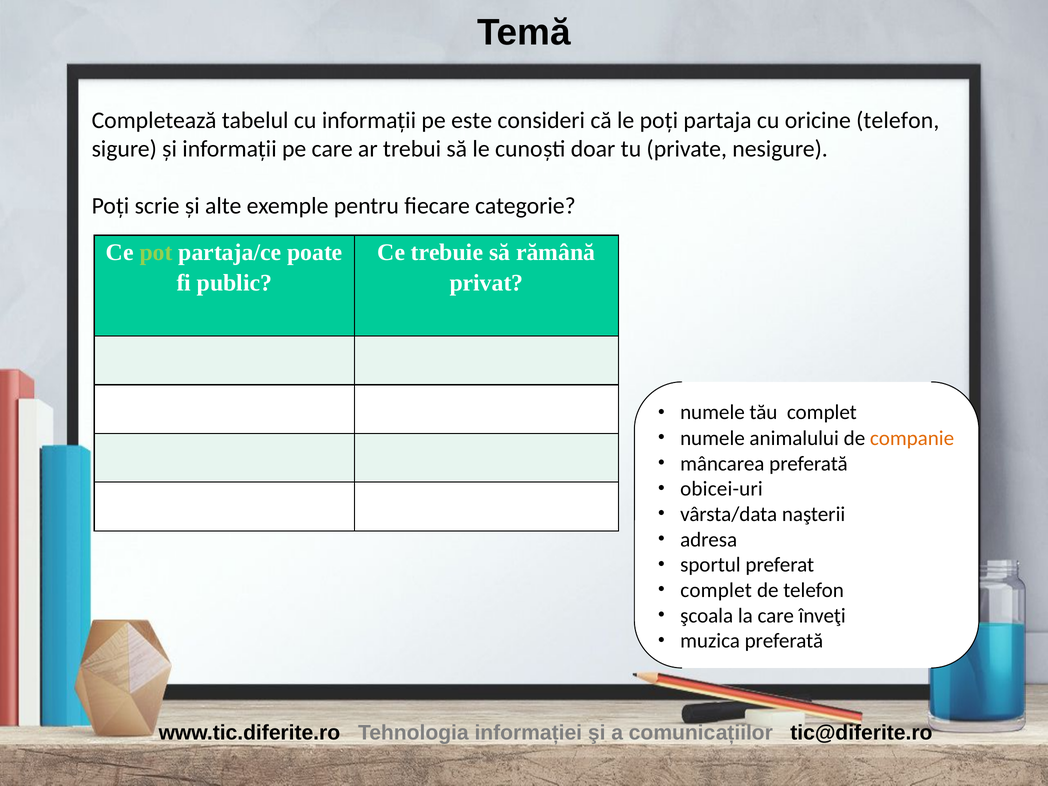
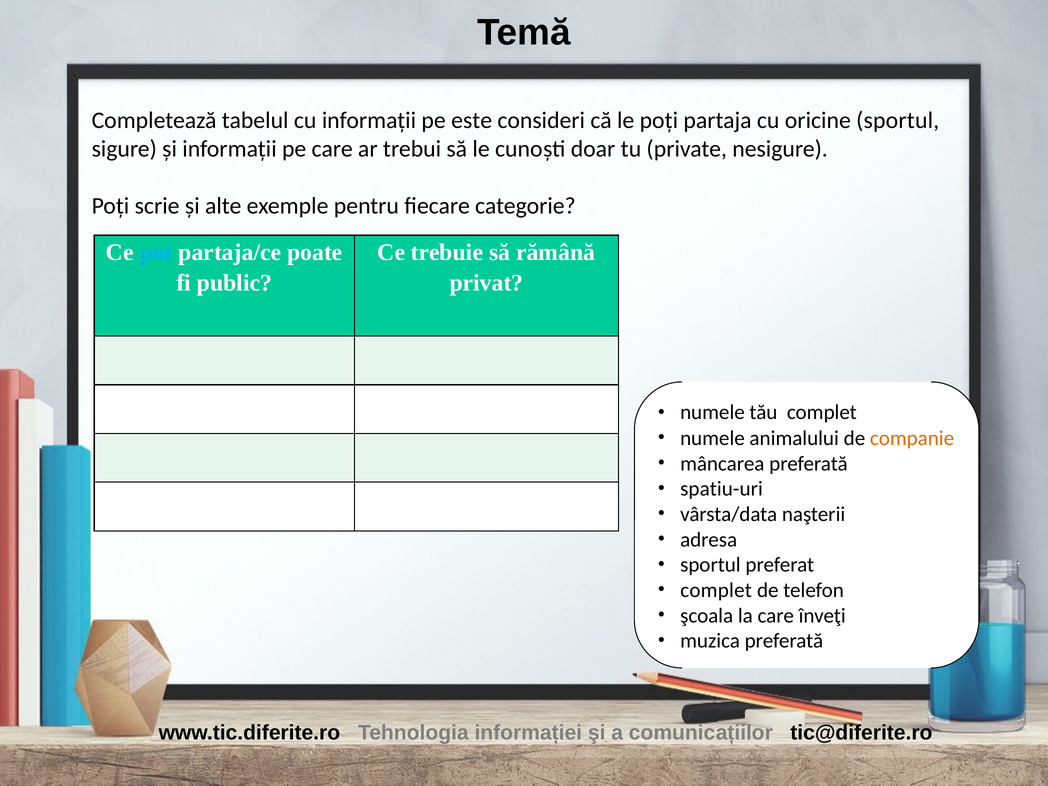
oricine telefon: telefon -> sportul
pot colour: light green -> light blue
obicei-uri: obicei-uri -> spatiu-uri
